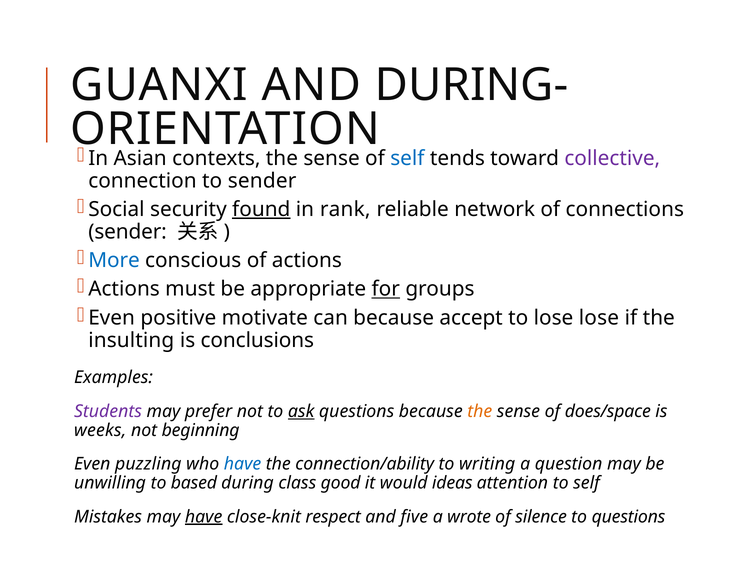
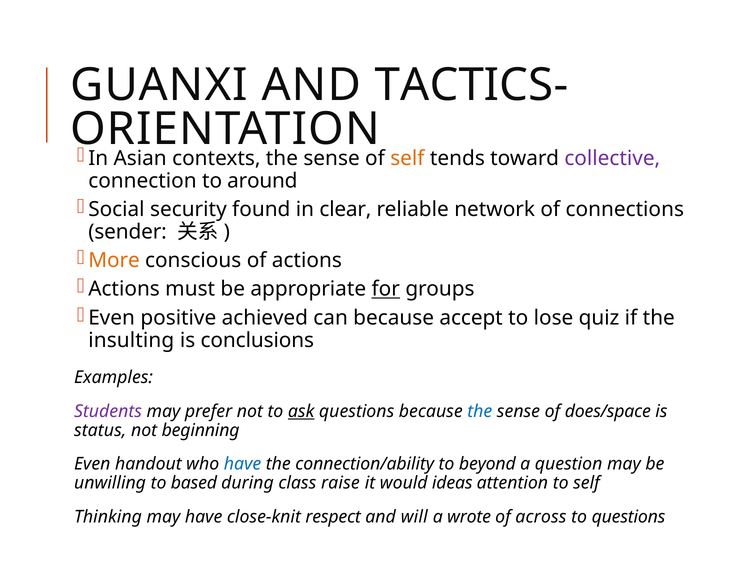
DURING-: DURING- -> TACTICS-
self at (407, 158) colour: blue -> orange
to sender: sender -> around
found underline: present -> none
rank: rank -> clear
More colour: blue -> orange
motivate: motivate -> achieved
lose lose: lose -> quiz
the at (480, 411) colour: orange -> blue
weeks: weeks -> status
puzzling: puzzling -> handout
writing: writing -> beyond
good: good -> raise
Mistakes: Mistakes -> Thinking
have at (204, 517) underline: present -> none
five: five -> will
silence: silence -> across
